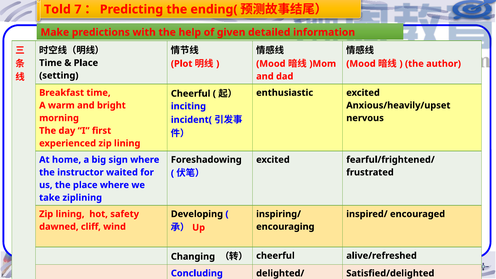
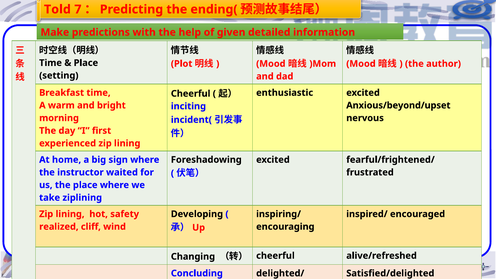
Anxious/heavily/upset: Anxious/heavily/upset -> Anxious/beyond/upset
dawned: dawned -> realized
